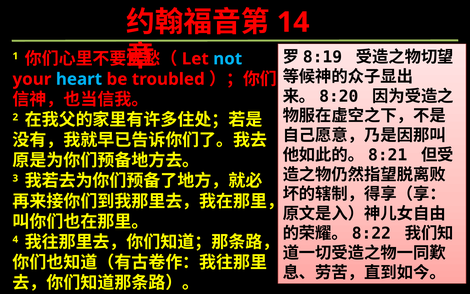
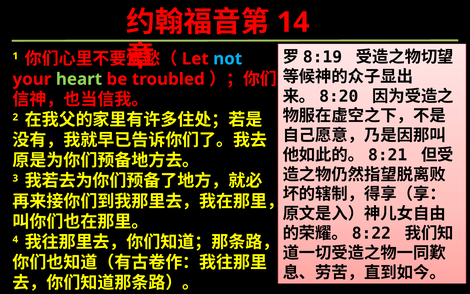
heart colour: light blue -> light green
